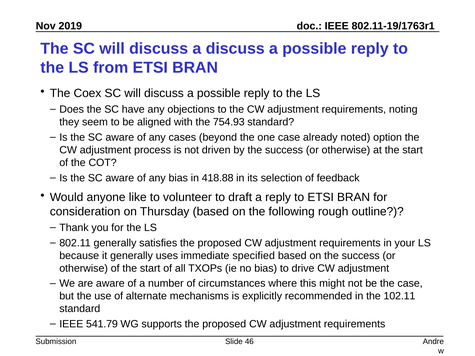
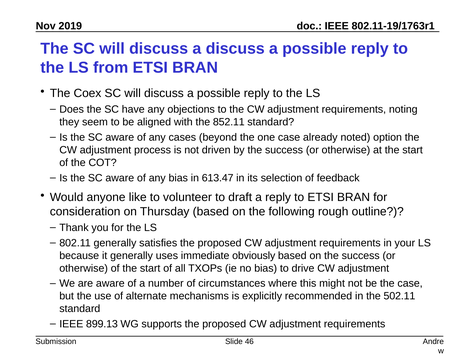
754.93: 754.93 -> 852.11
418.88: 418.88 -> 613.47
specified: specified -> obviously
102.11: 102.11 -> 502.11
541.79: 541.79 -> 899.13
